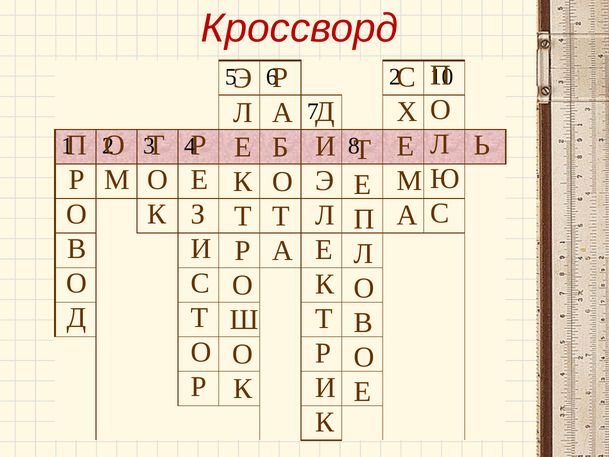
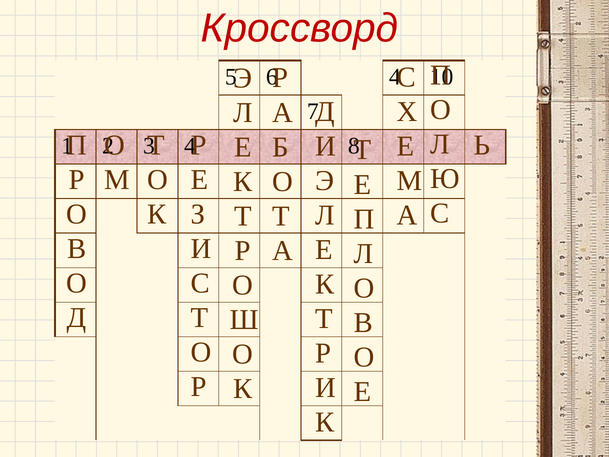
2 at (395, 77): 2 -> 4
